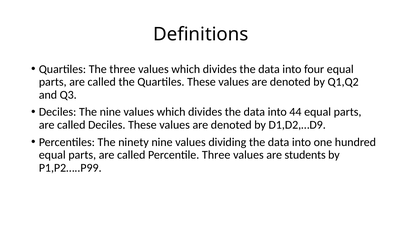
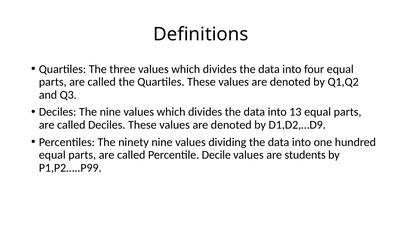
44: 44 -> 13
Percentile Three: Three -> Decile
